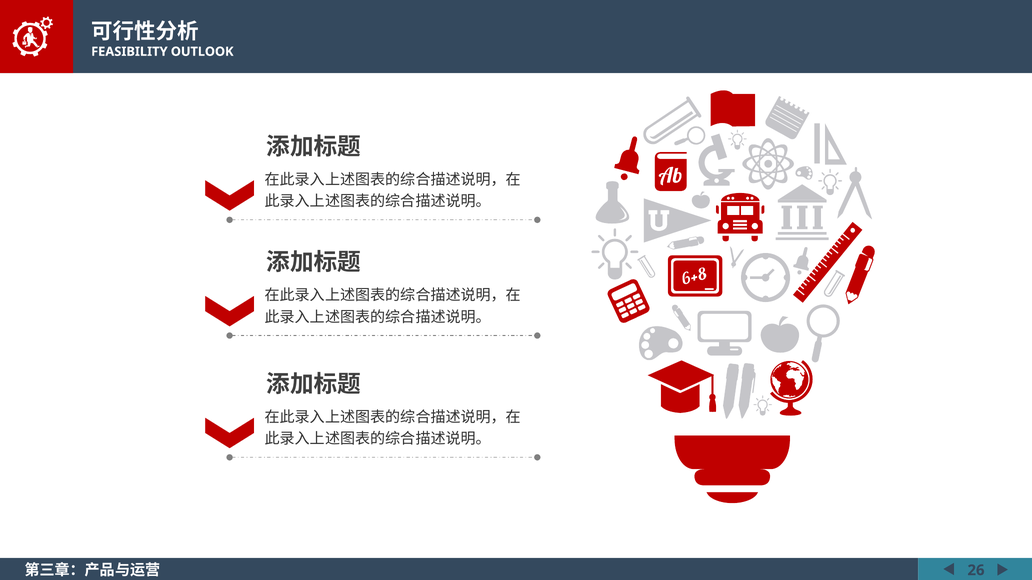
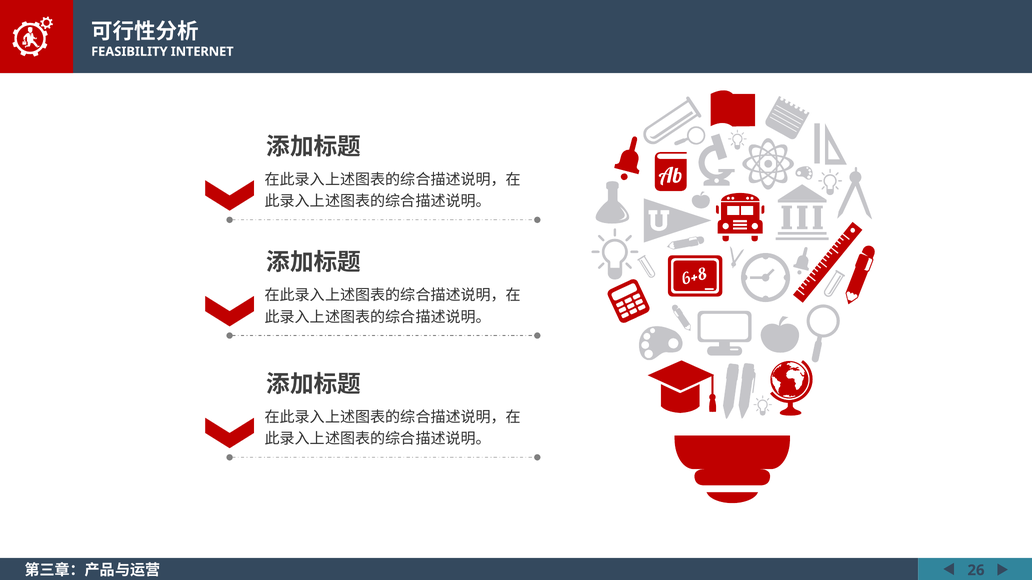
OUTLOOK: OUTLOOK -> INTERNET
